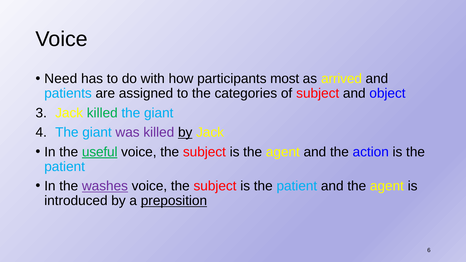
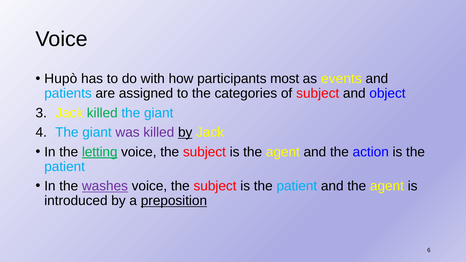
Need: Need -> Hupò
arrived: arrived -> events
useful: useful -> letting
